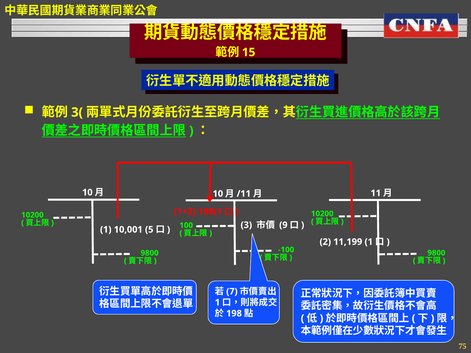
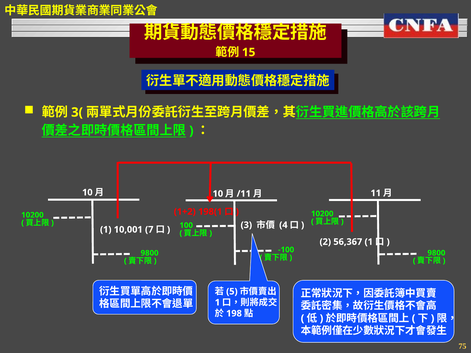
9: 9 -> 4
5: 5 -> 7
11,199: 11,199 -> 56,367
7: 7 -> 5
